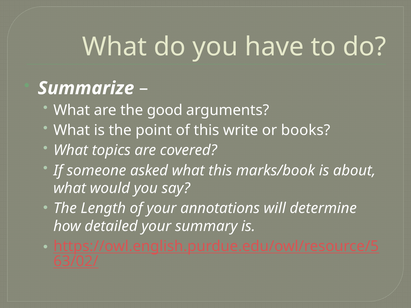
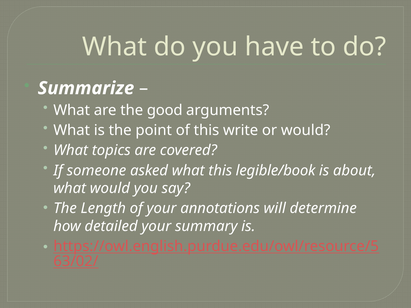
or books: books -> would
marks/book: marks/book -> legible/book
